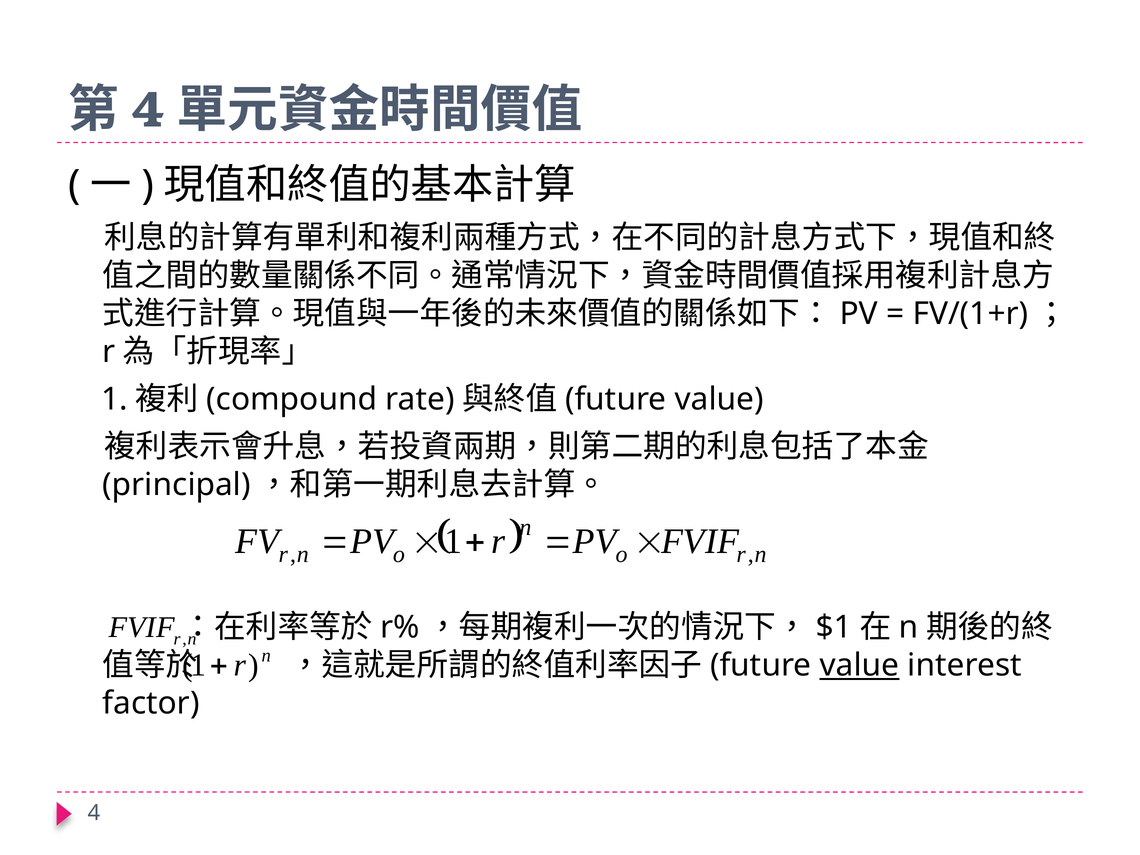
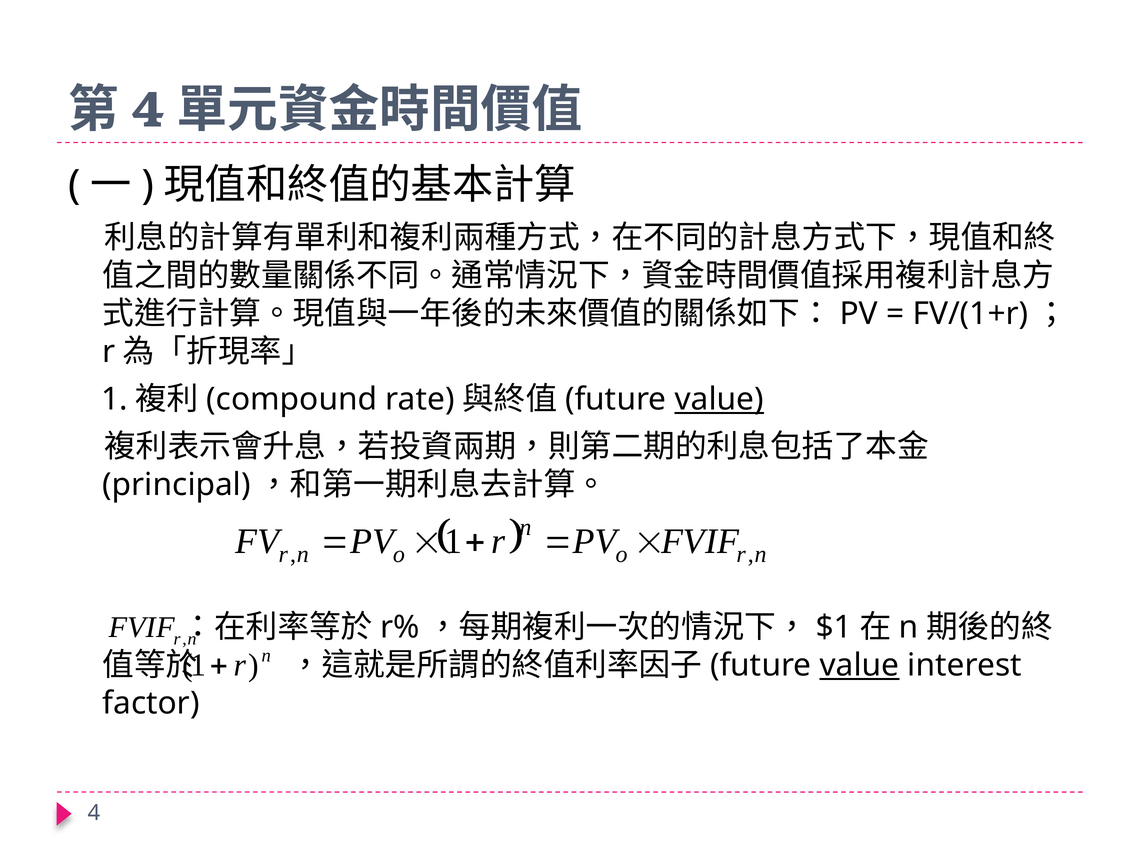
value at (719, 399) underline: none -> present
